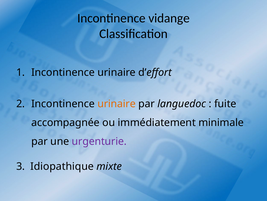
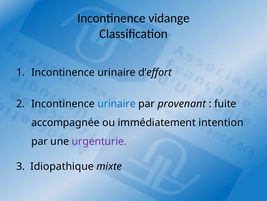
urinaire at (117, 103) colour: orange -> blue
languedoc: languedoc -> provenant
minimale: minimale -> intention
